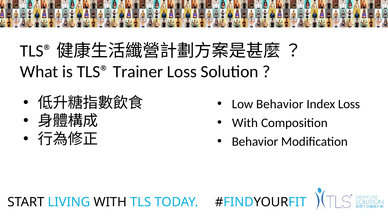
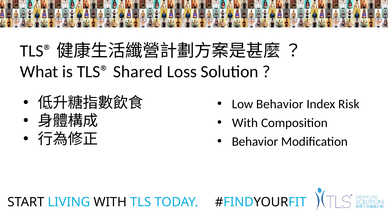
Trainer: Trainer -> Shared
Index Loss: Loss -> Risk
